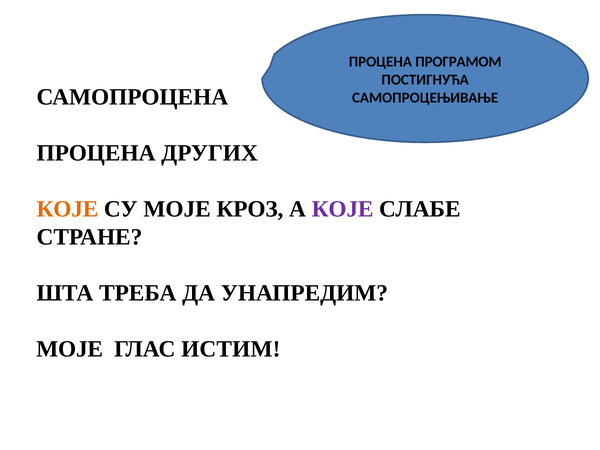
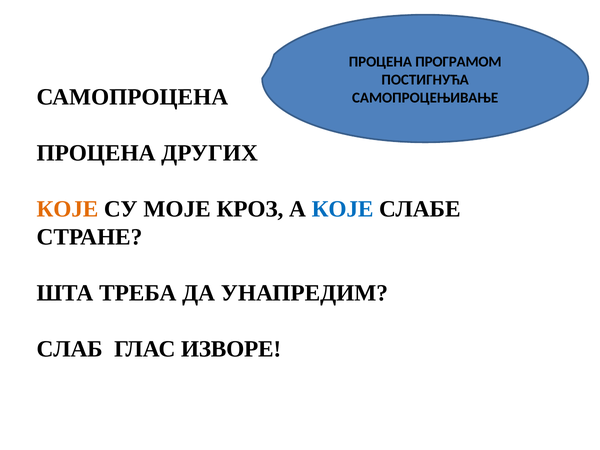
КОЈЕ at (343, 209) colour: purple -> blue
МОЈЕ at (70, 349): МОЈЕ -> СЛАБ
ИСТИМ: ИСТИМ -> ИЗВОРЕ
